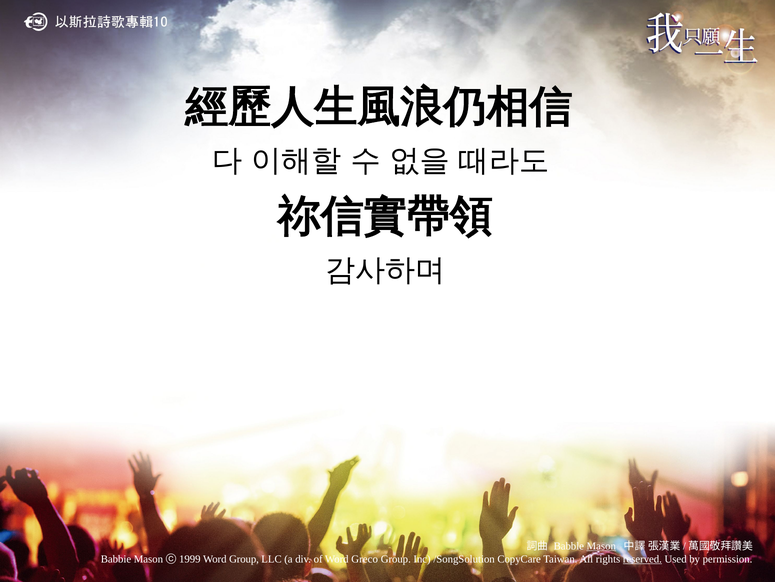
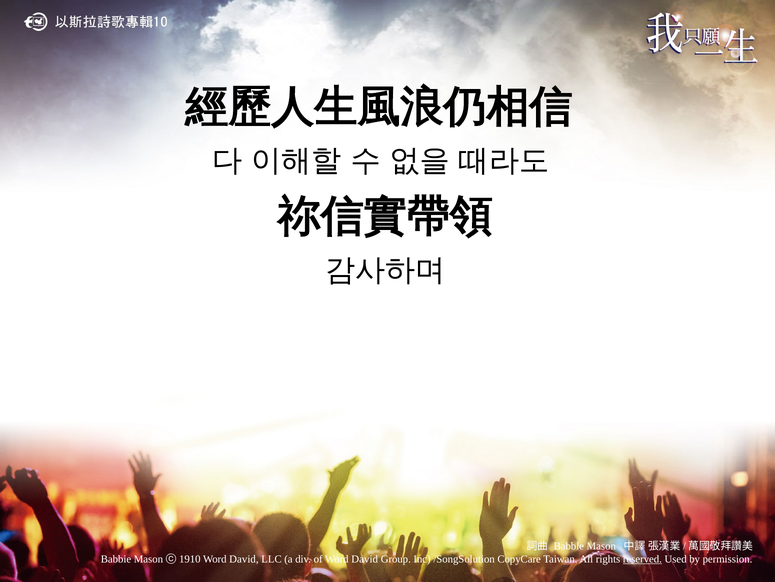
Mason at (601, 546) underline: present -> none
1999: 1999 -> 1910
Group at (244, 558): Group -> David
of Word Greco: Greco -> David
